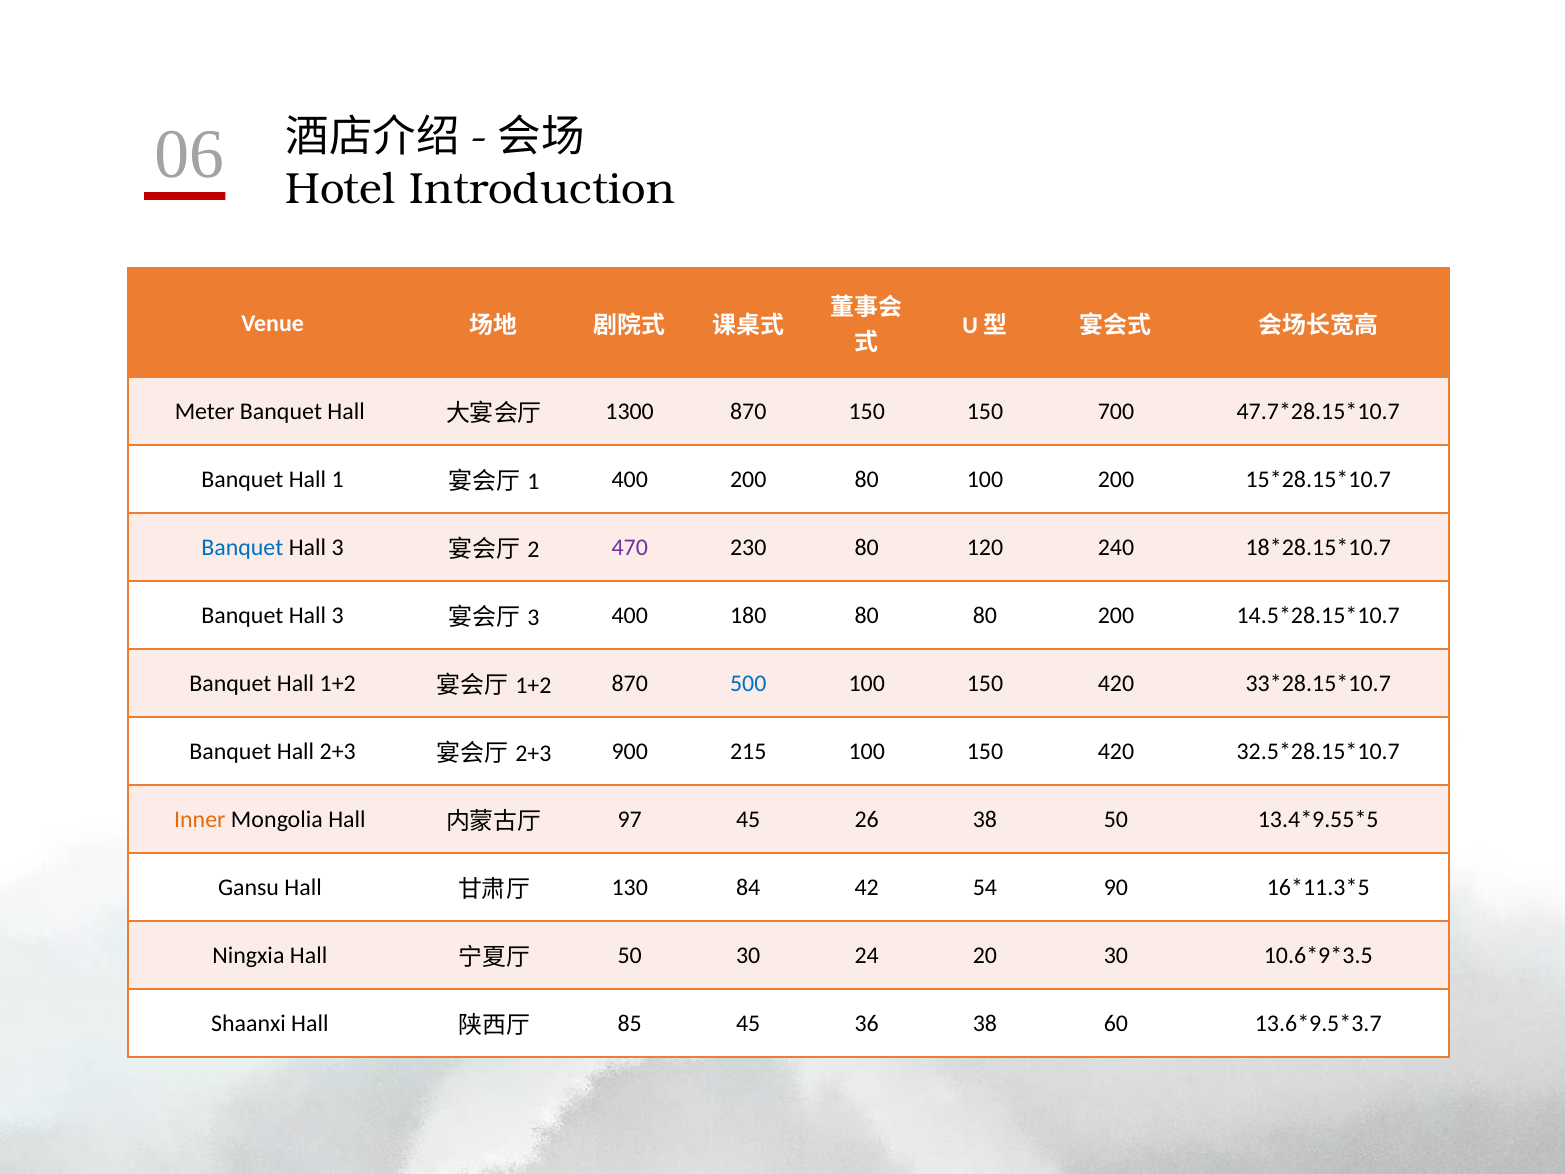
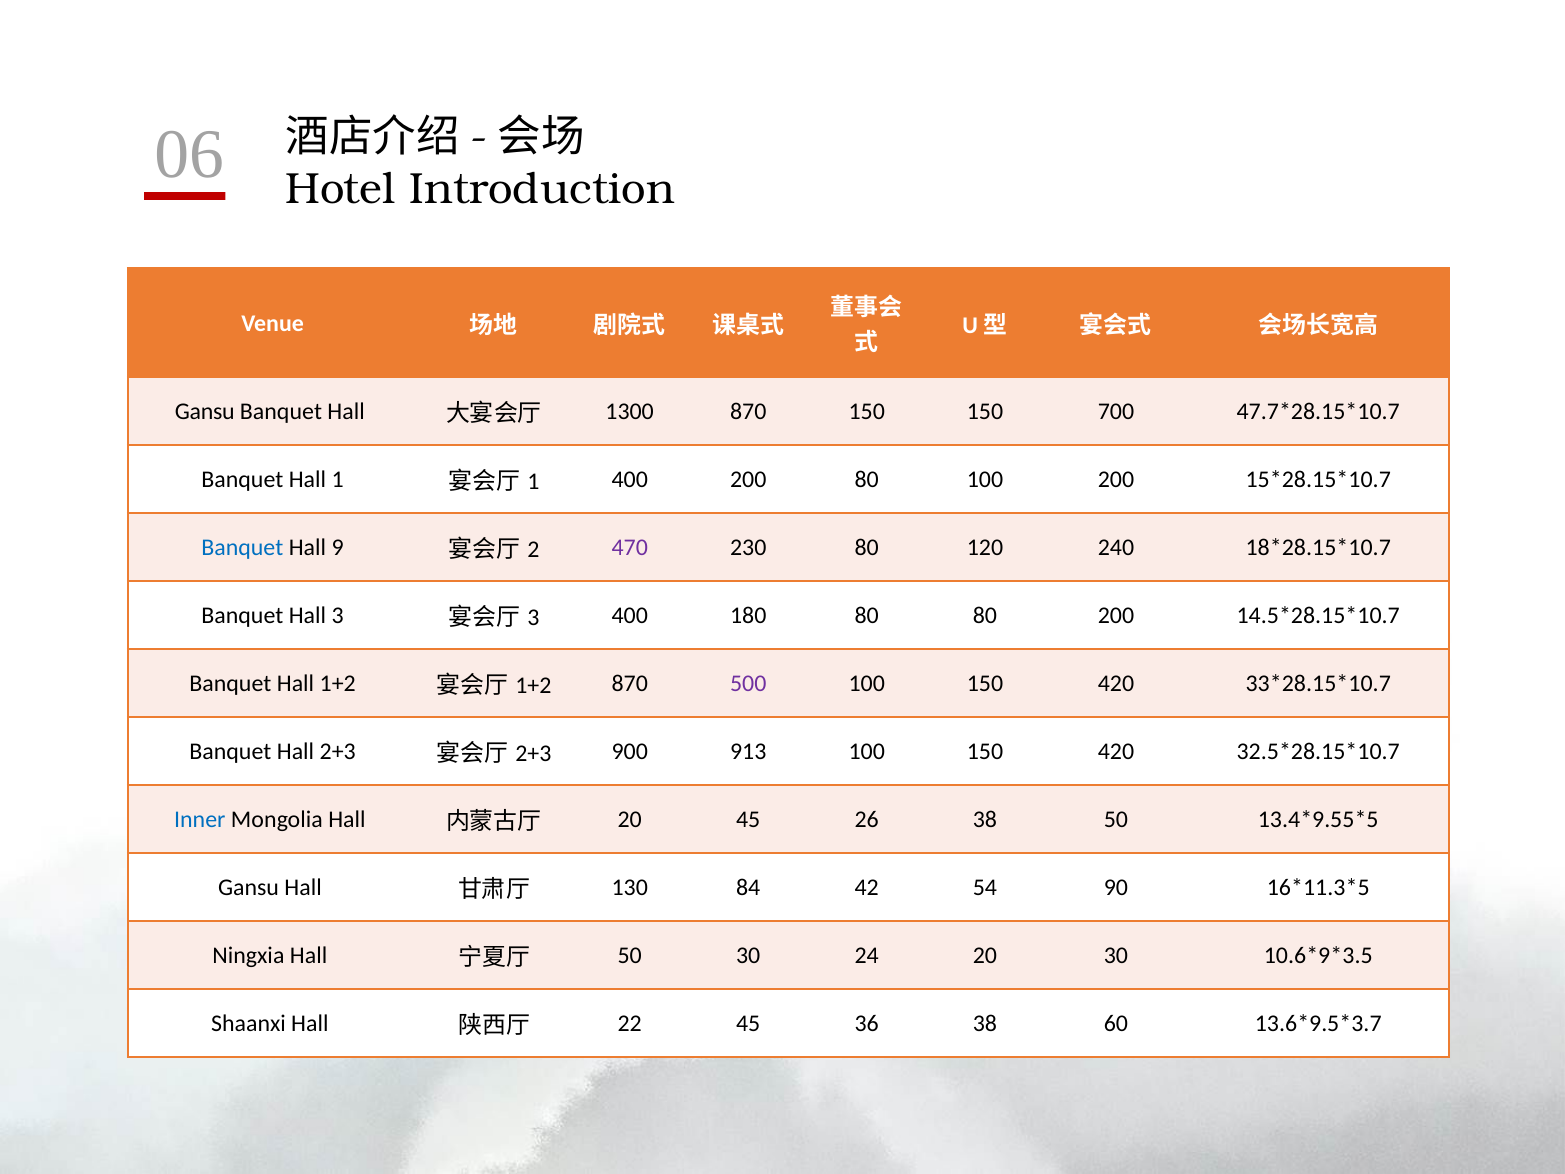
Meter at (205, 411): Meter -> Gansu
3 at (338, 547): 3 -> 9
500 colour: blue -> purple
215: 215 -> 913
Inner colour: orange -> blue
97 at (630, 819): 97 -> 20
85: 85 -> 22
